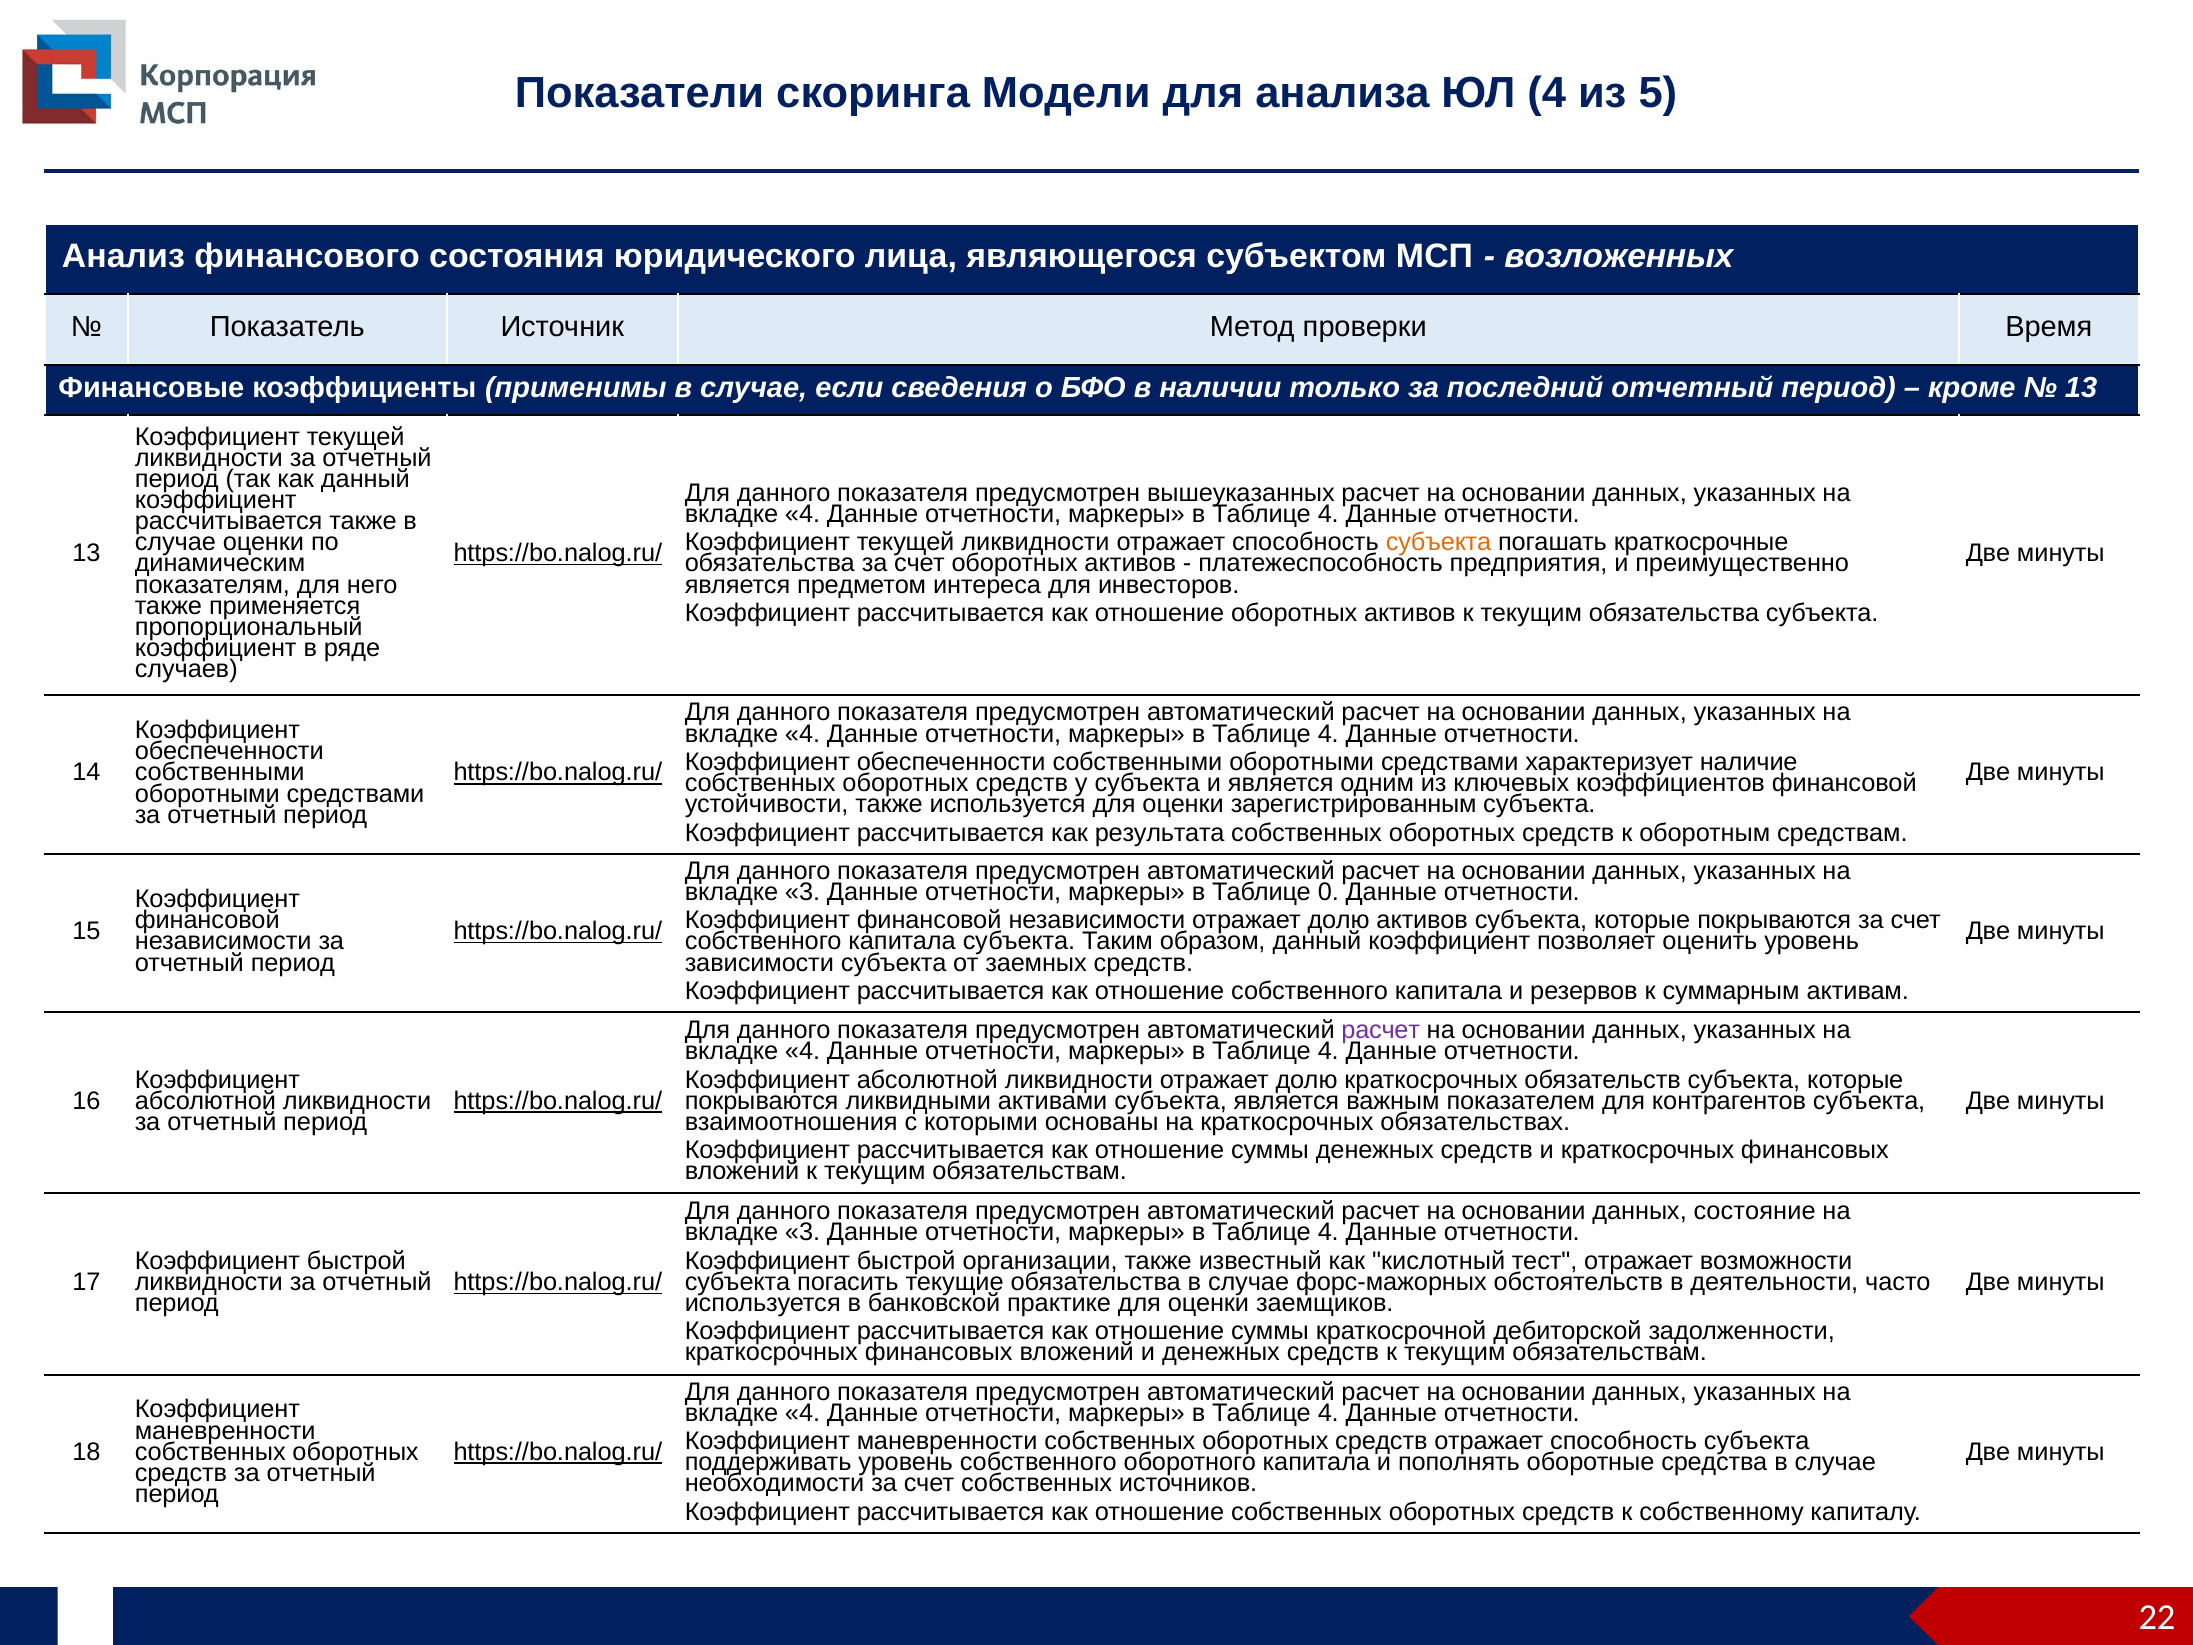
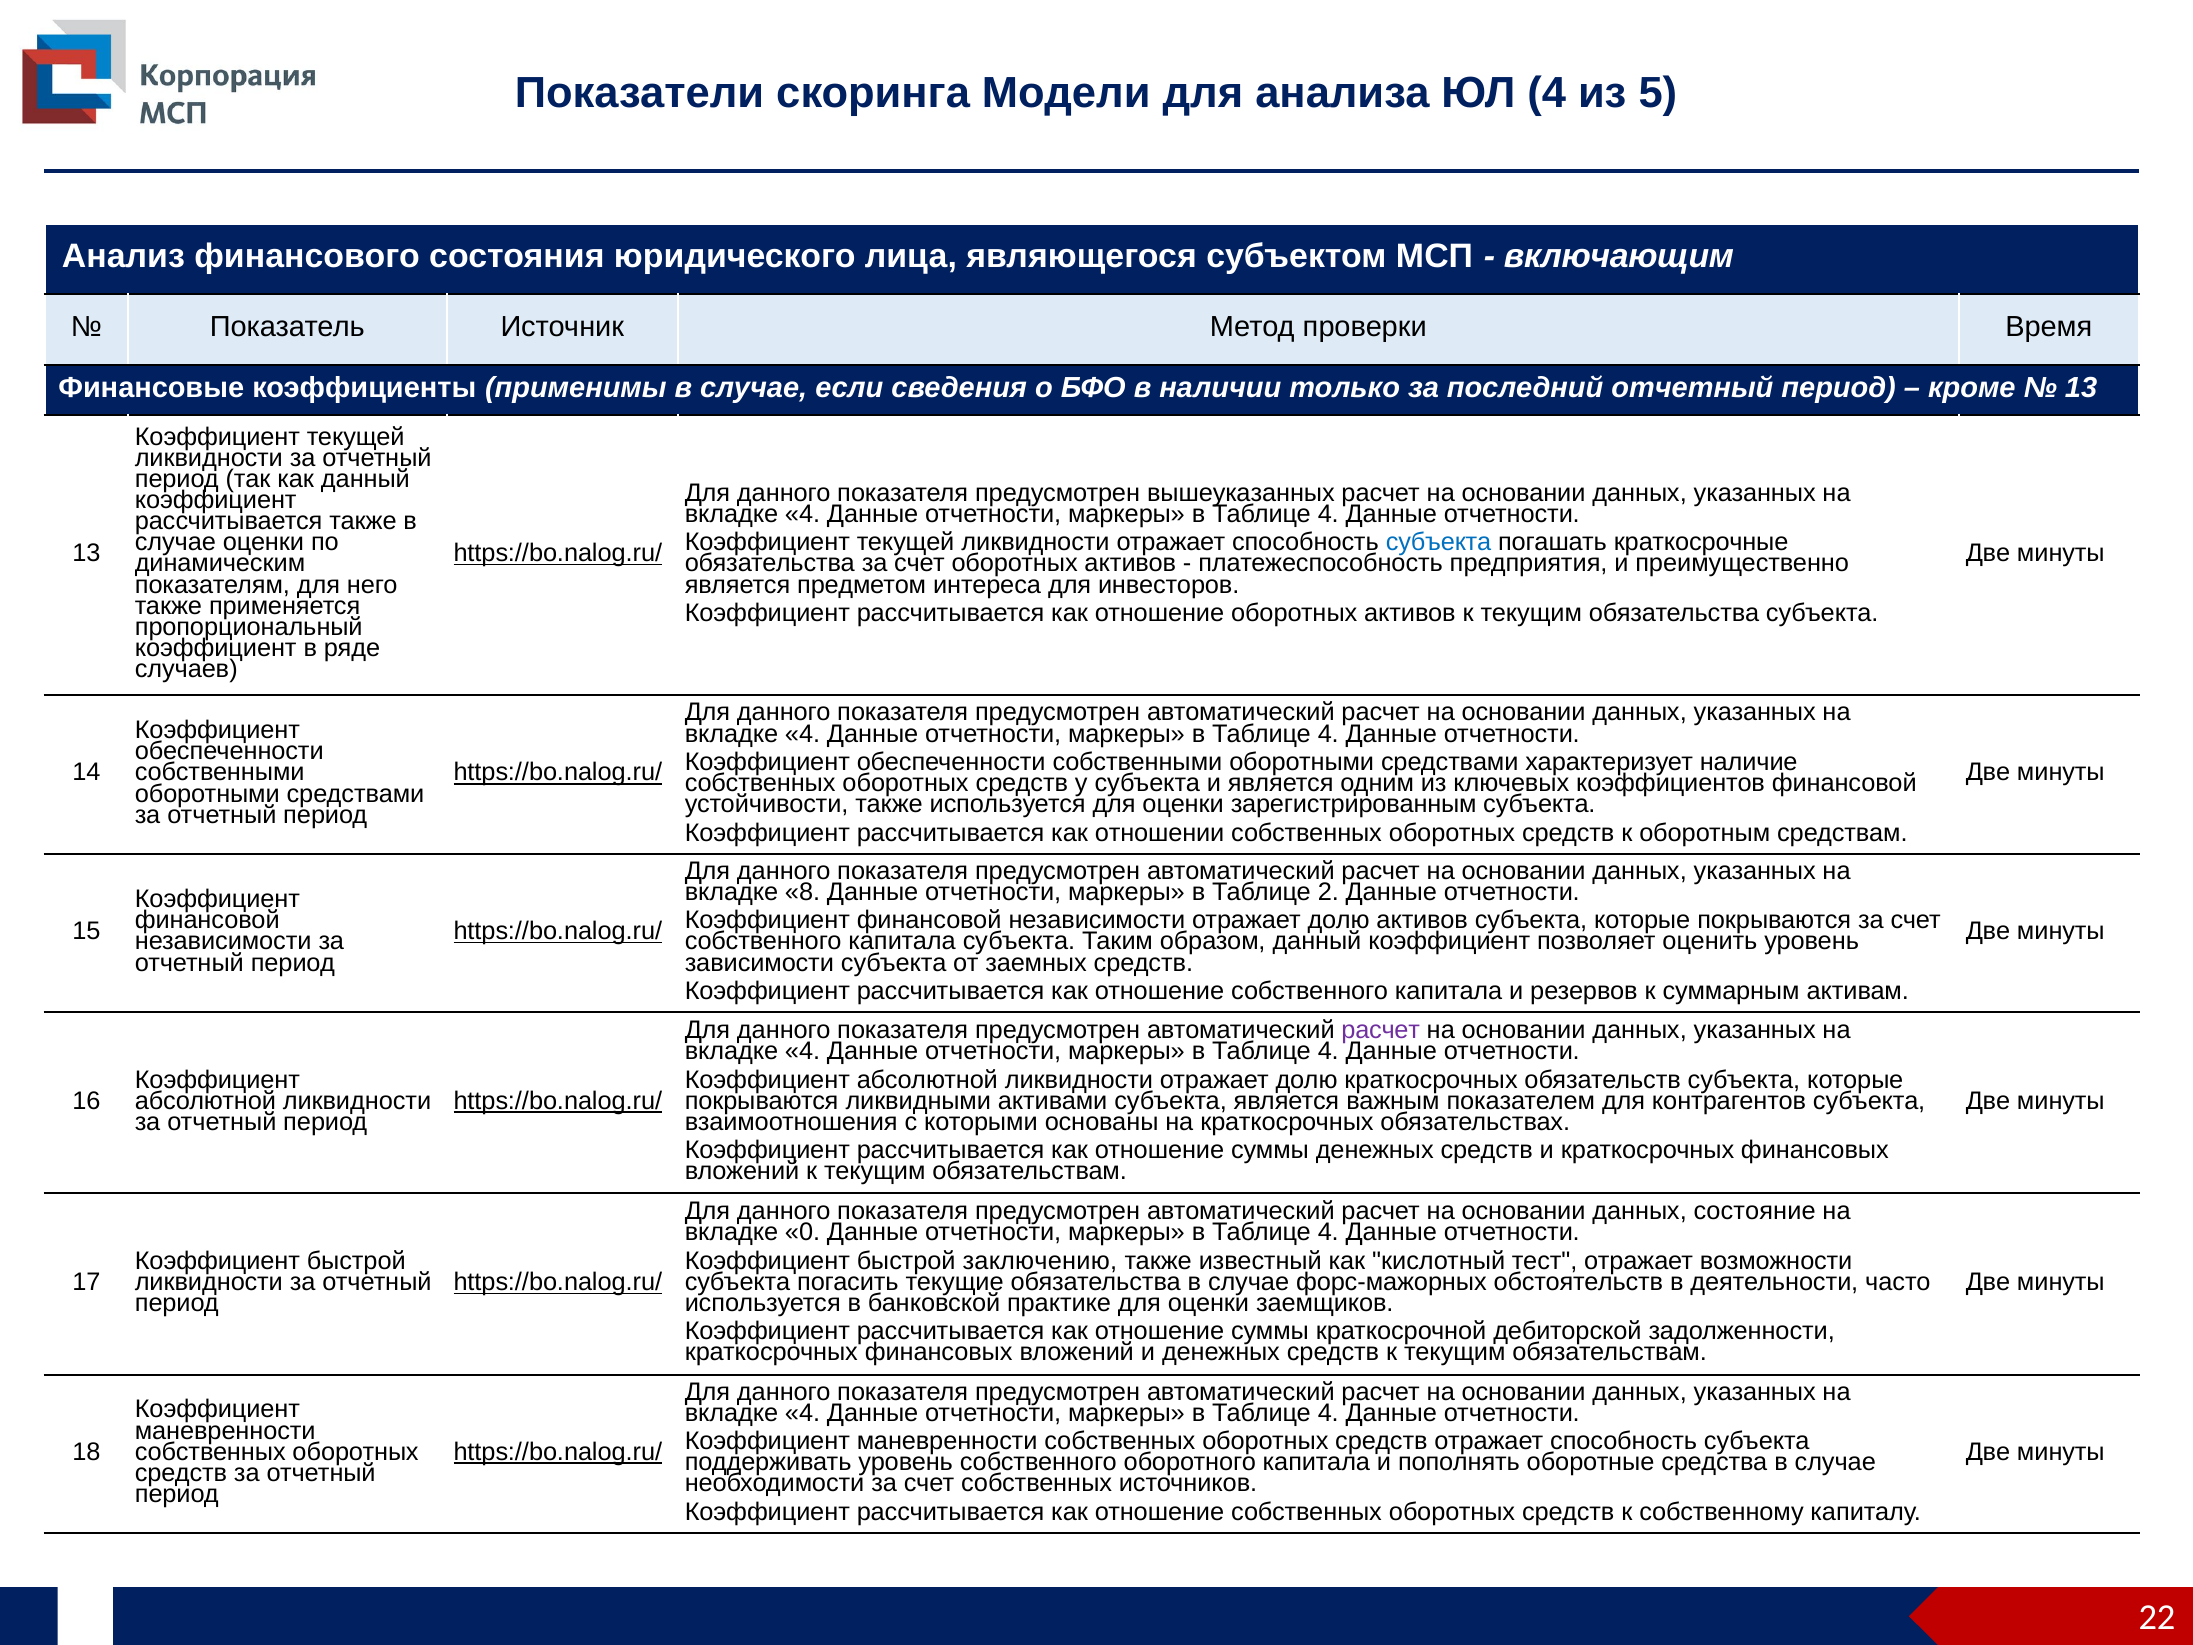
возложенных: возложенных -> включающим
субъекта at (1439, 542) colour: orange -> blue
результата: результата -> отношении
3 at (803, 892): 3 -> 8
0: 0 -> 2
3 at (803, 1232): 3 -> 0
организации: организации -> заключению
